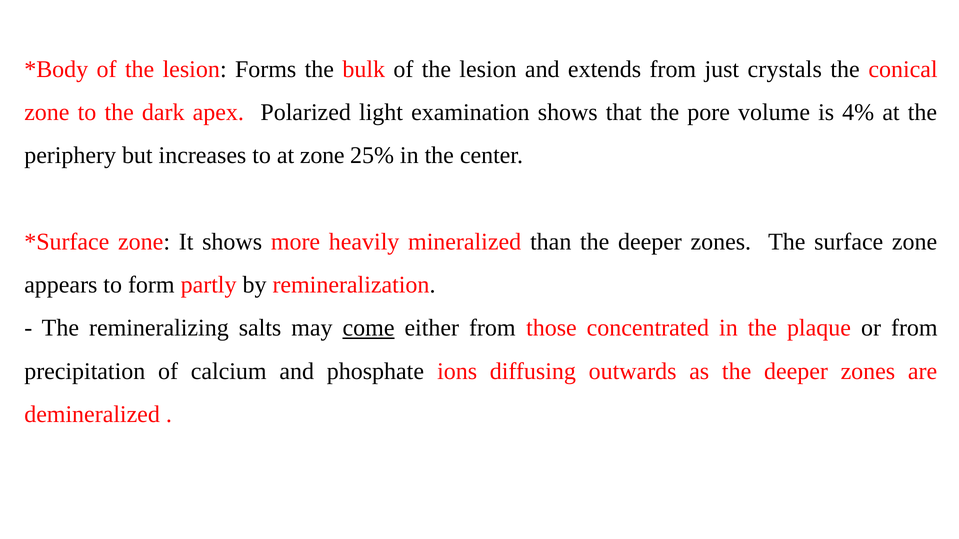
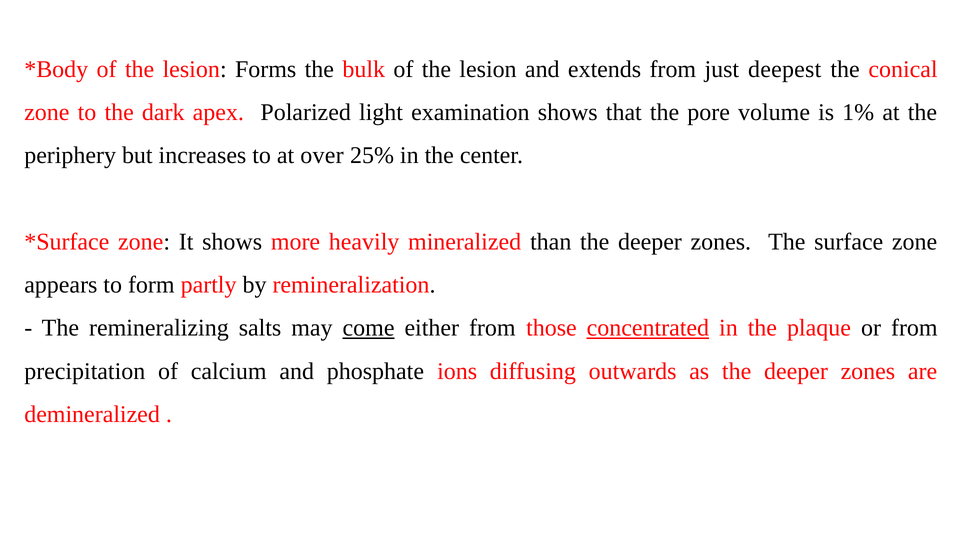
crystals: crystals -> deepest
4%: 4% -> 1%
at zone: zone -> over
concentrated underline: none -> present
